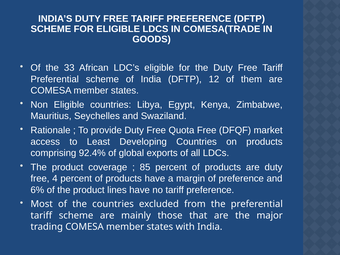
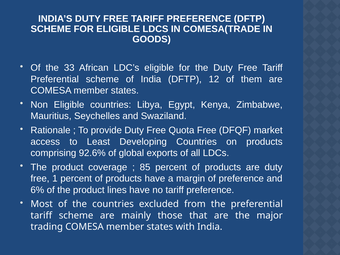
92.4%: 92.4% -> 92.6%
4: 4 -> 1
